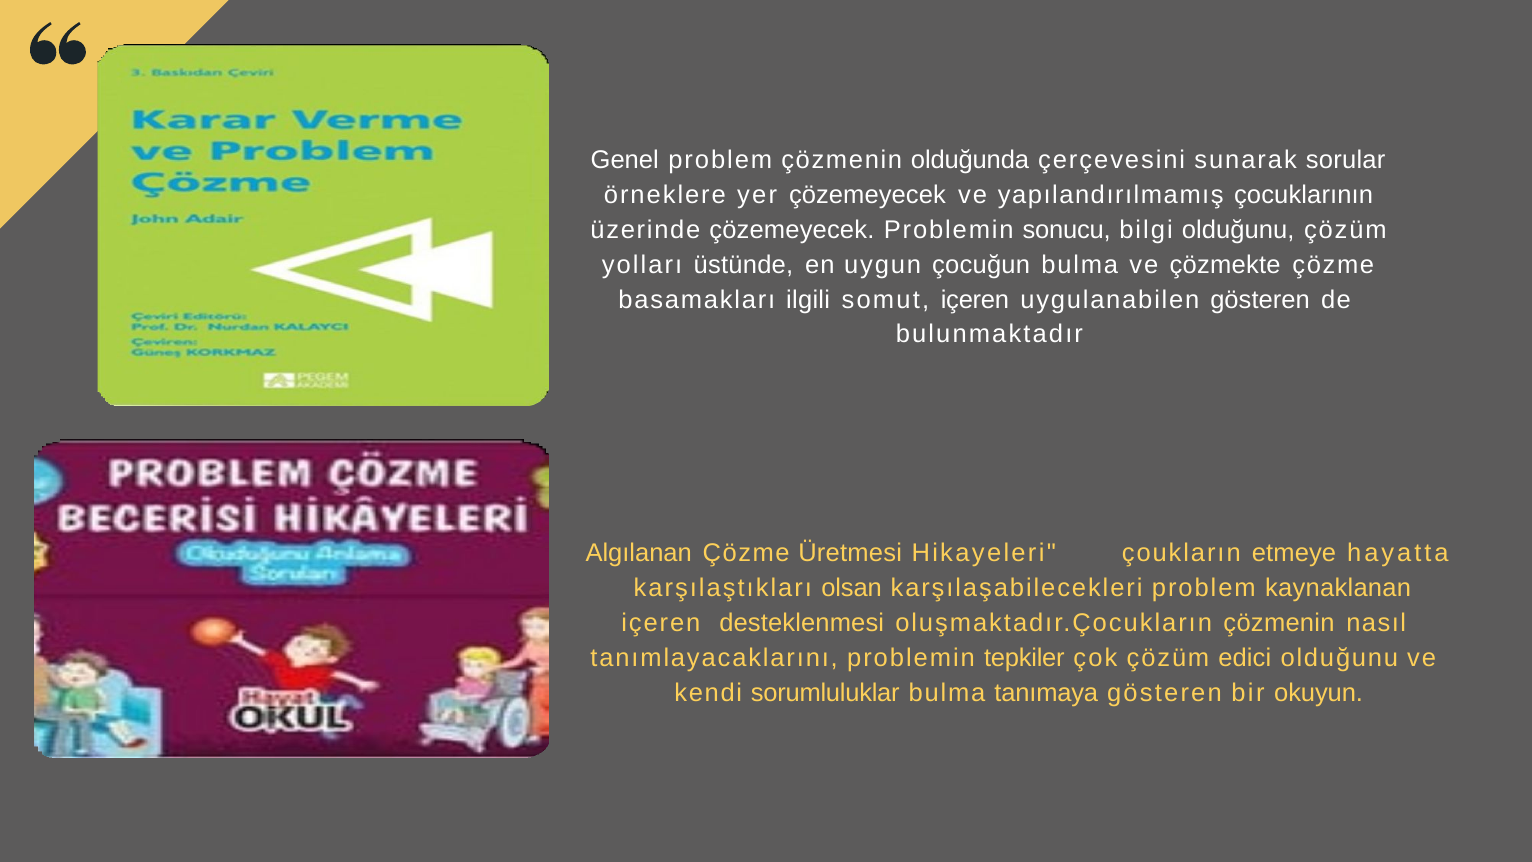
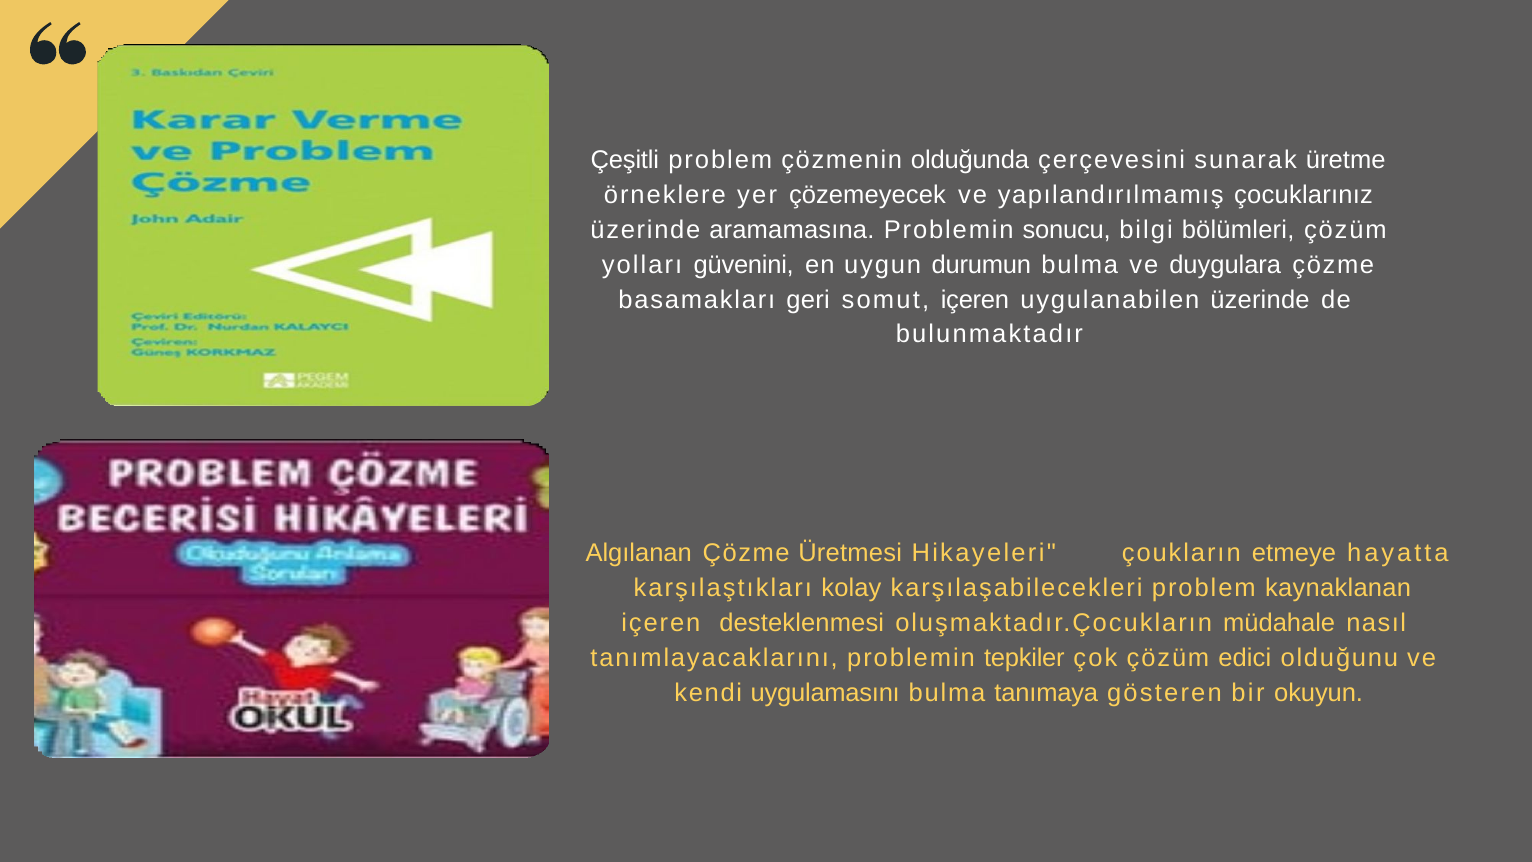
Genel: Genel -> Çeşitli
sorular: sorular -> üretme
çocuklarının: çocuklarının -> çocuklarınız
üzerinde çözemeyecek: çözemeyecek -> aramamasına
bilgi olduğunu: olduğunu -> bölümleri
üstünde: üstünde -> güvenini
çocuğun: çocuğun -> durumun
çözmekte: çözmekte -> duygulara
ilgili: ilgili -> geri
uygulanabilen gösteren: gösteren -> üzerinde
olsan: olsan -> kolay
oluşmaktadır.Çocukların çözmenin: çözmenin -> müdahale
sorumluluklar: sorumluluklar -> uygulamasını
